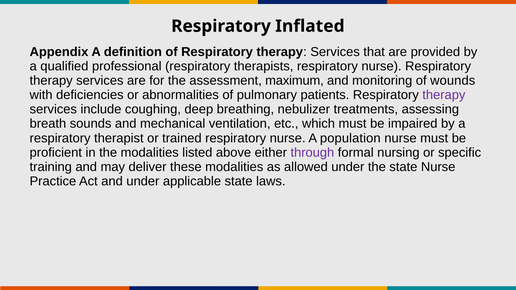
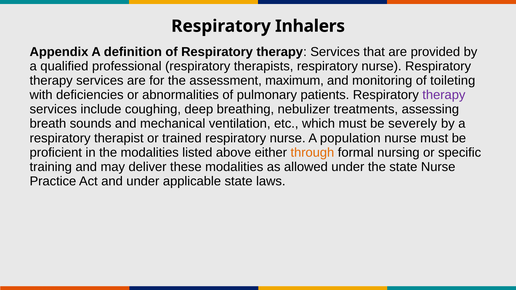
Inflated: Inflated -> Inhalers
wounds: wounds -> toileting
impaired: impaired -> severely
through colour: purple -> orange
